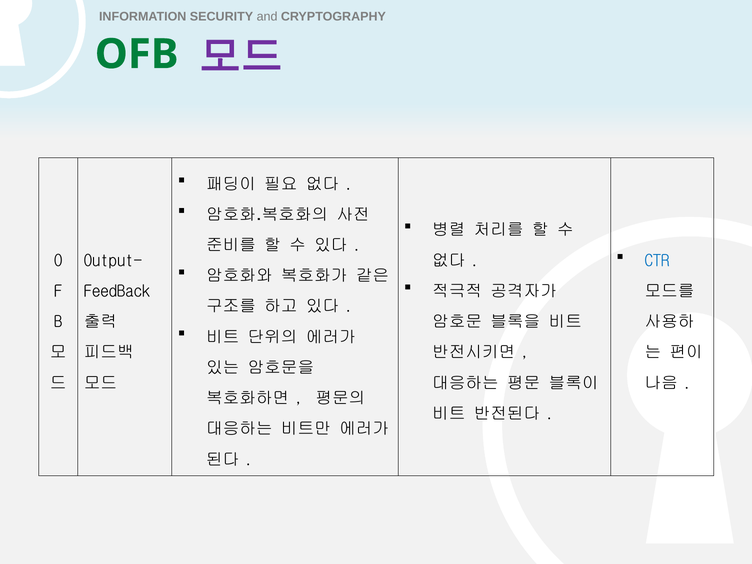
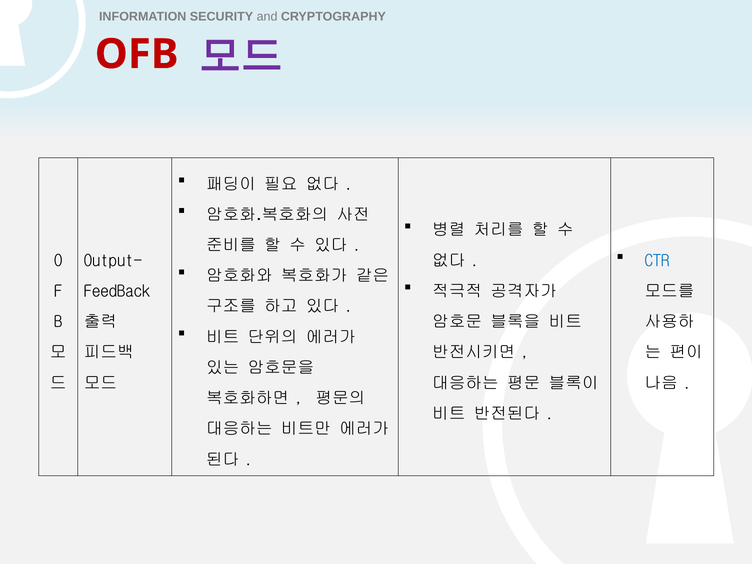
OFB colour: green -> red
